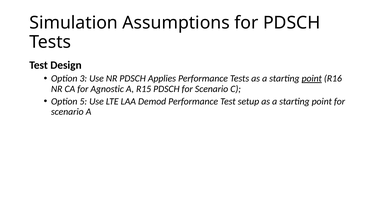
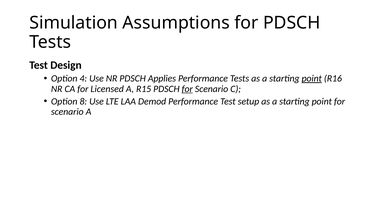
3: 3 -> 4
Agnostic: Agnostic -> Licensed
for at (187, 89) underline: none -> present
5: 5 -> 8
